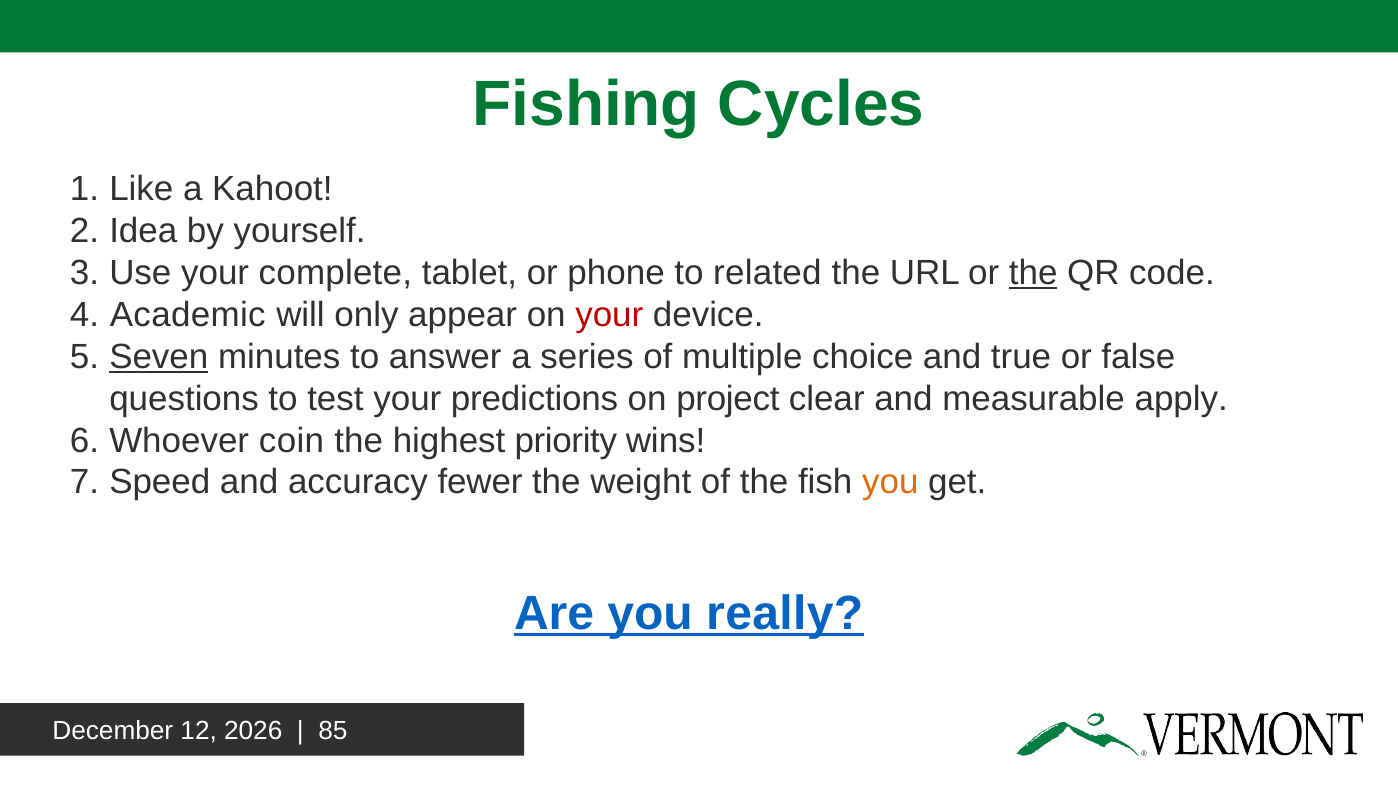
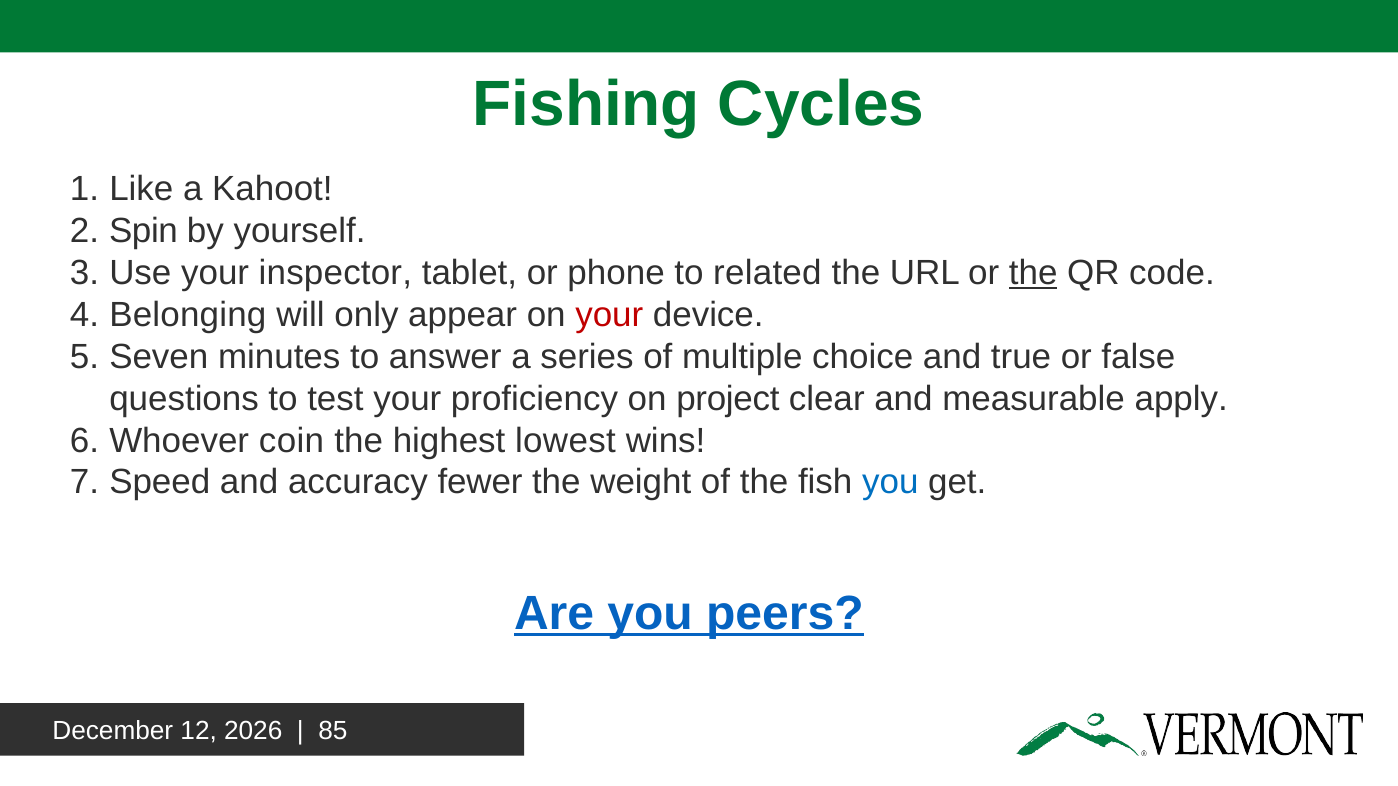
Idea: Idea -> Spin
complete: complete -> inspector
Academic: Academic -> Belonging
Seven underline: present -> none
predictions: predictions -> proficiency
priority: priority -> lowest
you at (890, 483) colour: orange -> blue
really: really -> peers
